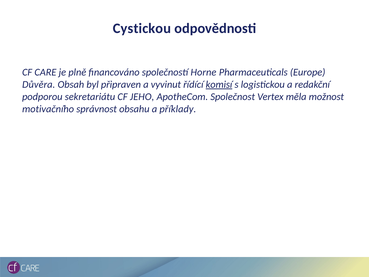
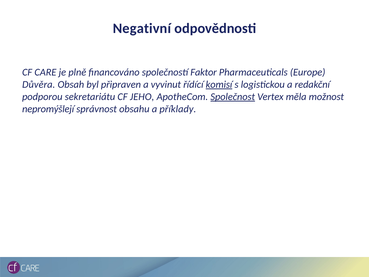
Cystickou: Cystickou -> Negativní
Horne: Horne -> Faktor
Společnost underline: none -> present
motivačního: motivačního -> nepromýšlejí
